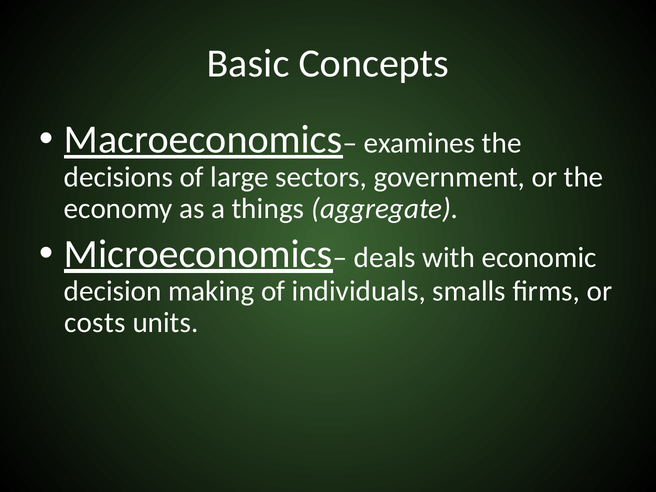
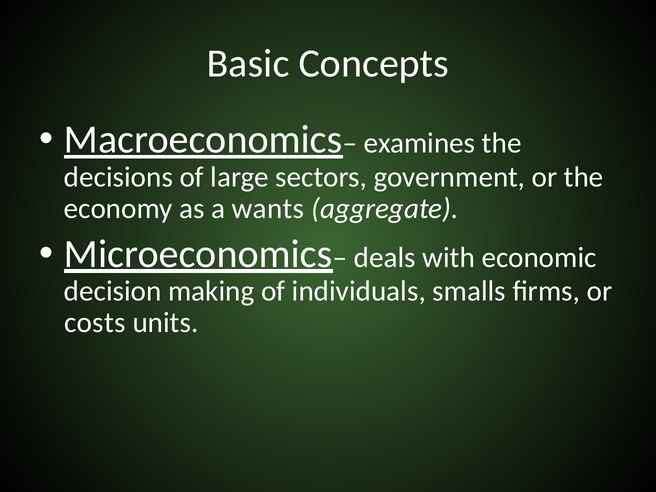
things: things -> wants
